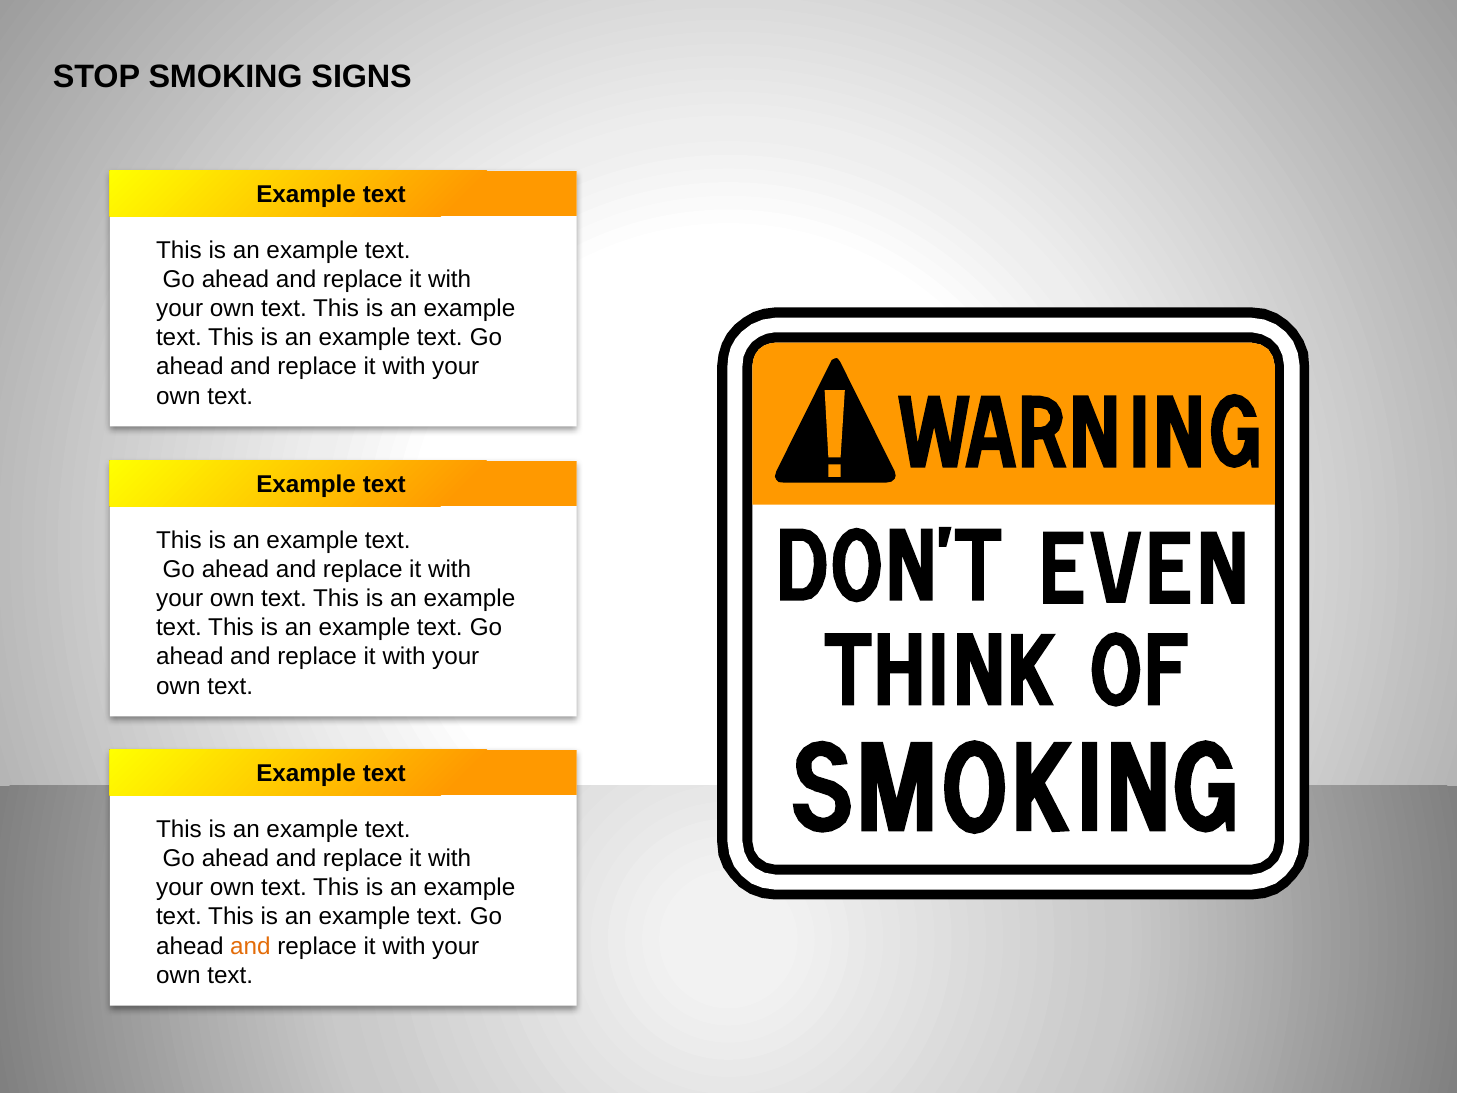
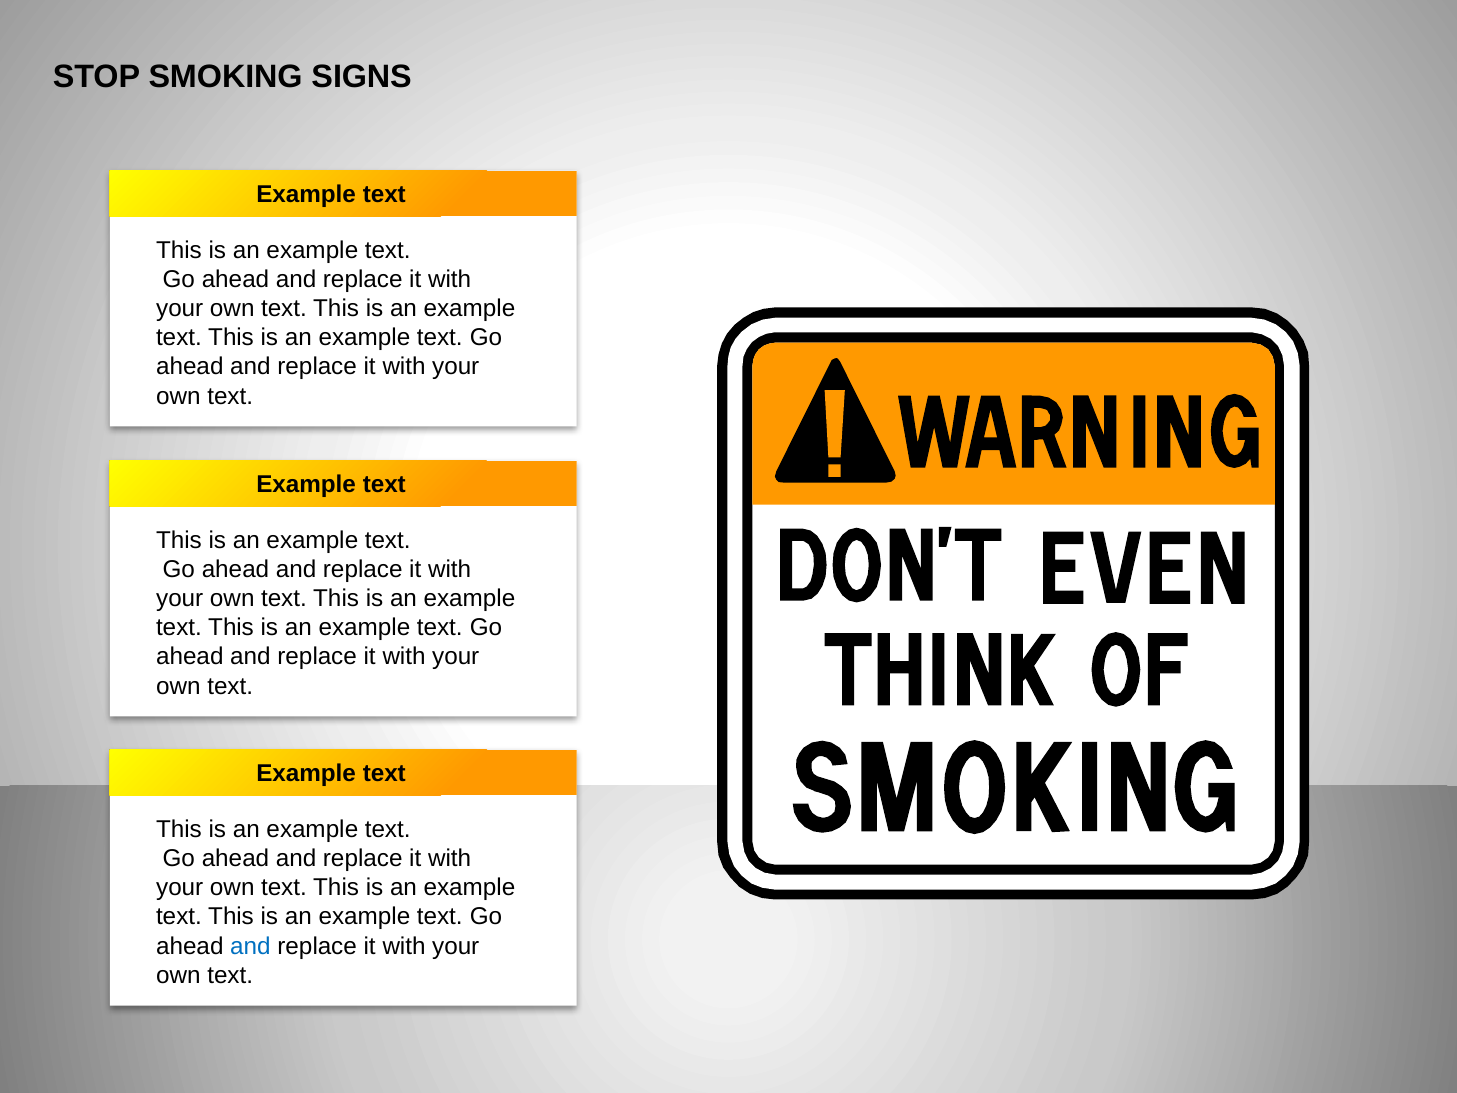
and at (250, 946) colour: orange -> blue
